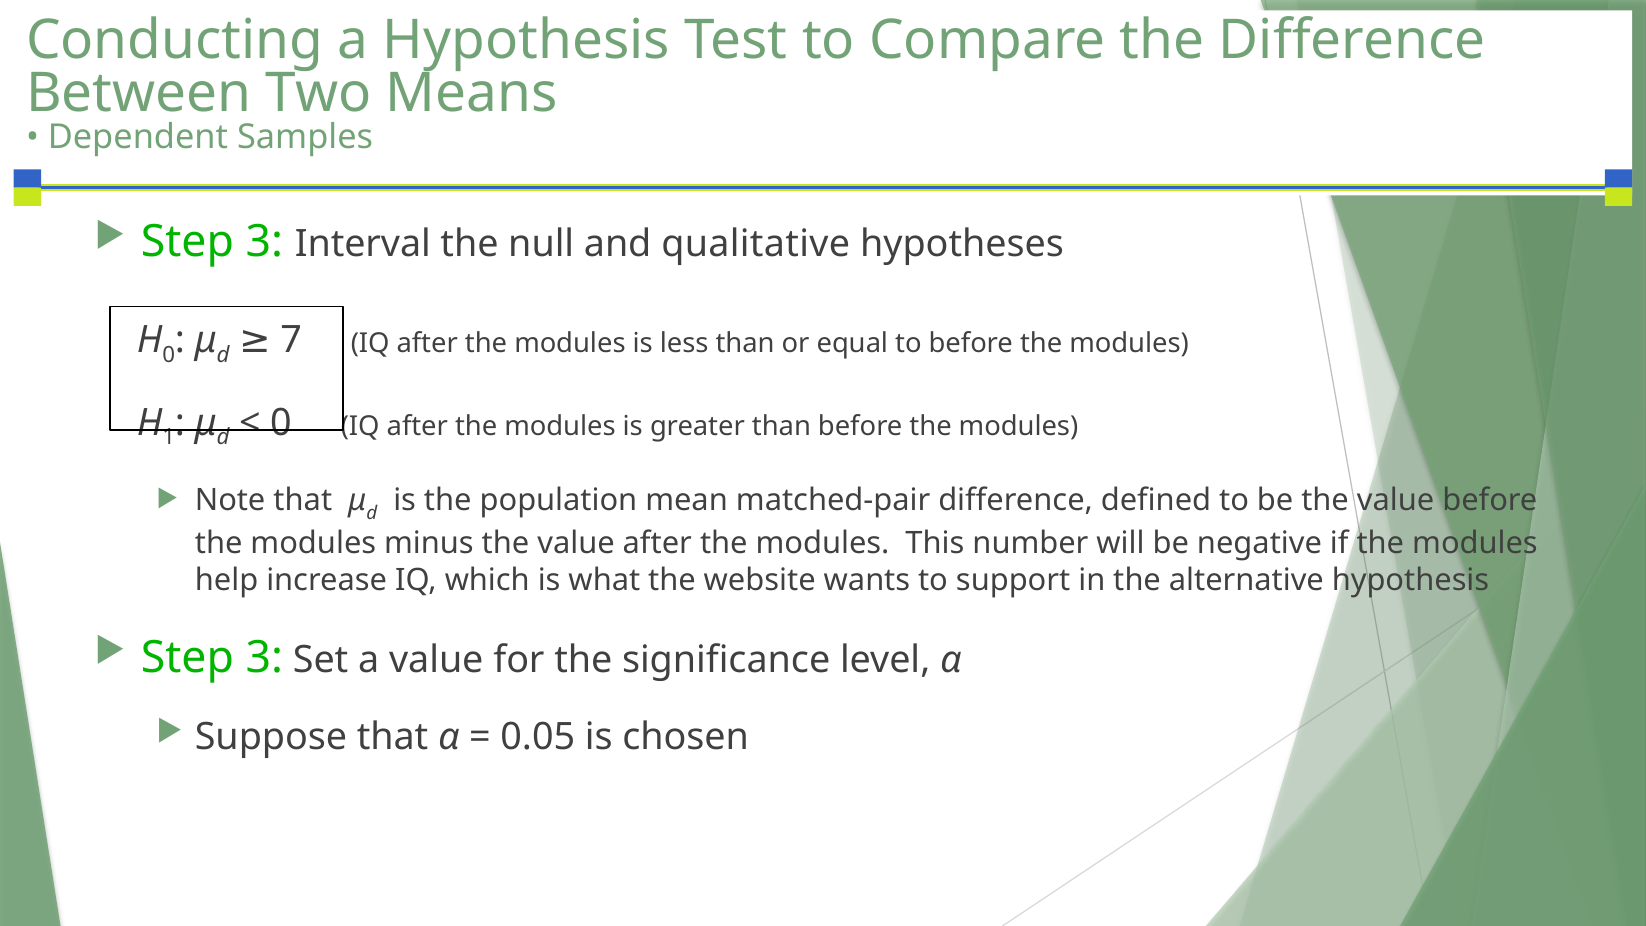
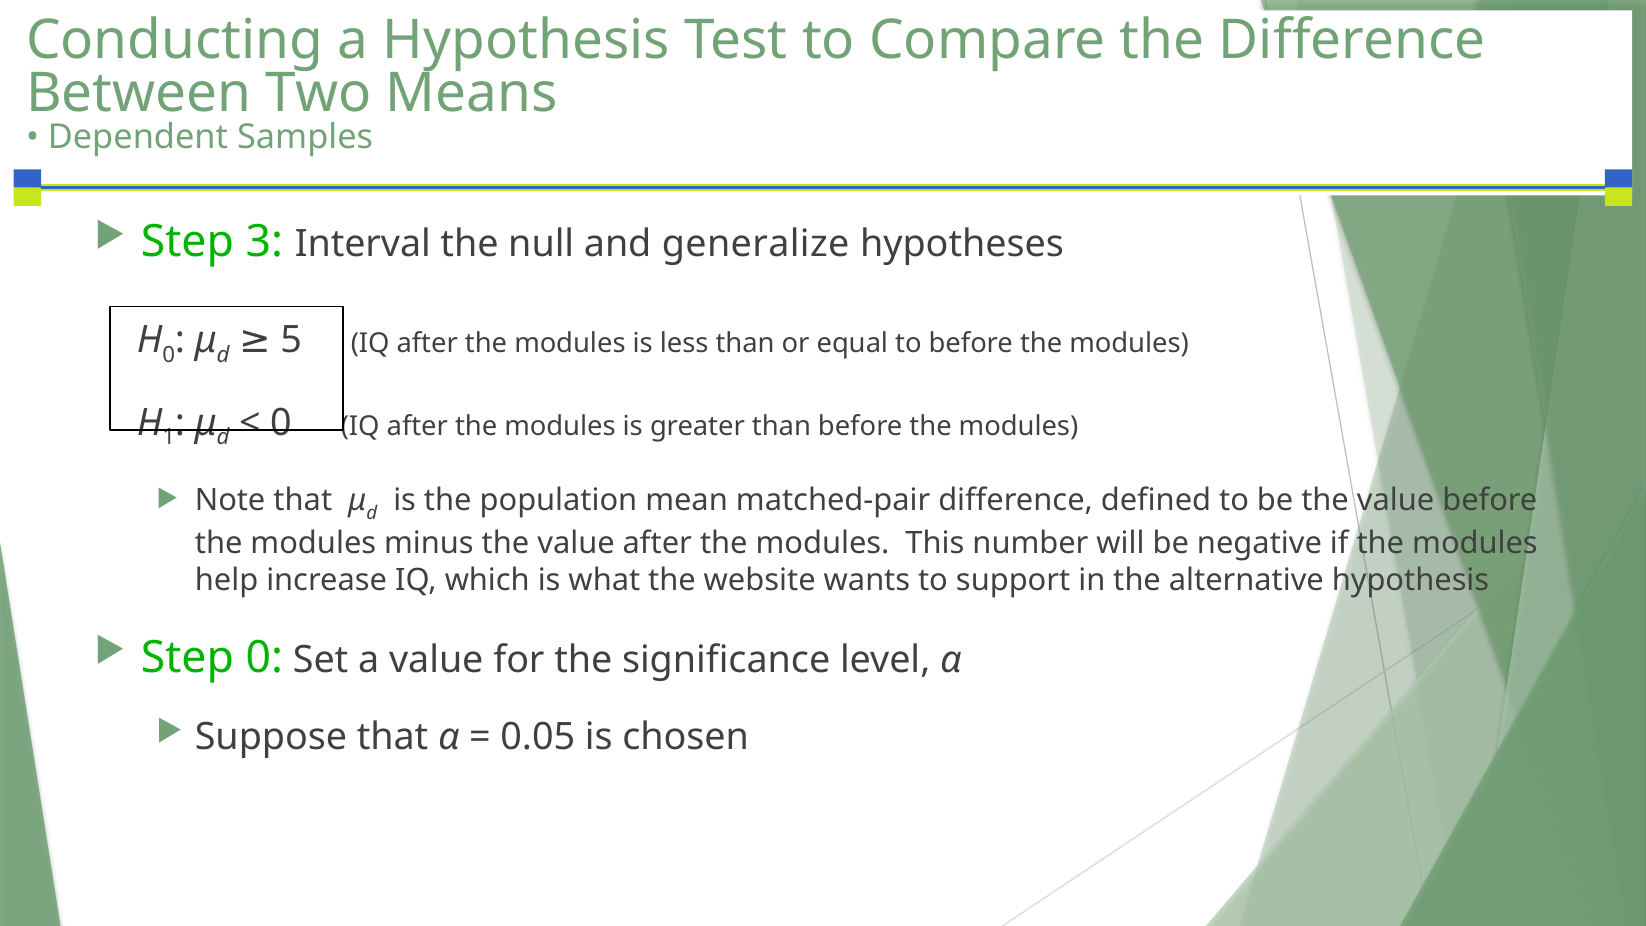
qualitative: qualitative -> generalize
7: 7 -> 5
3 at (264, 658): 3 -> 0
